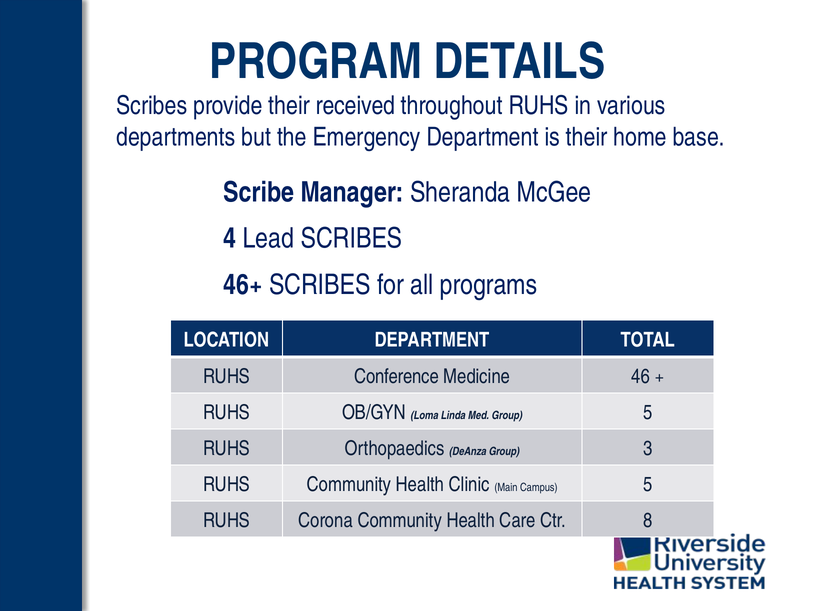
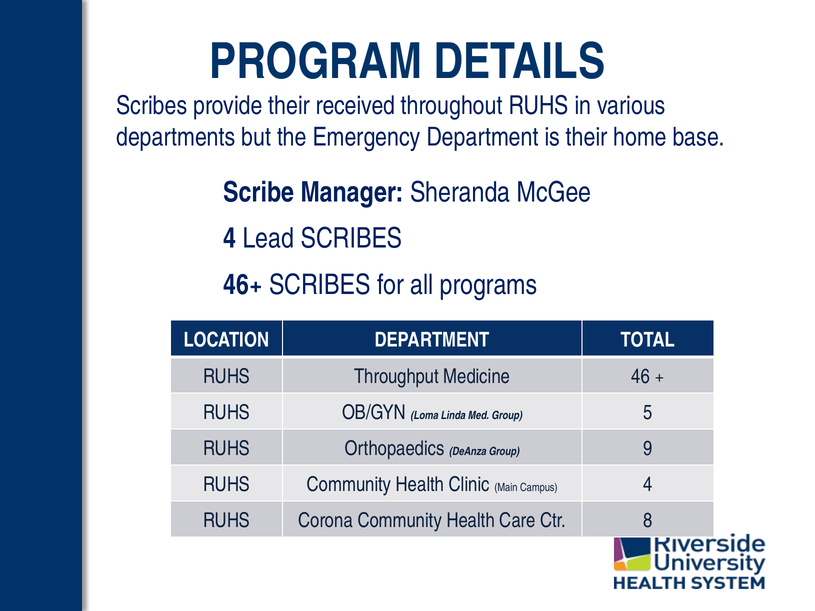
Conference: Conference -> Throughput
3: 3 -> 9
Campus 5: 5 -> 4
